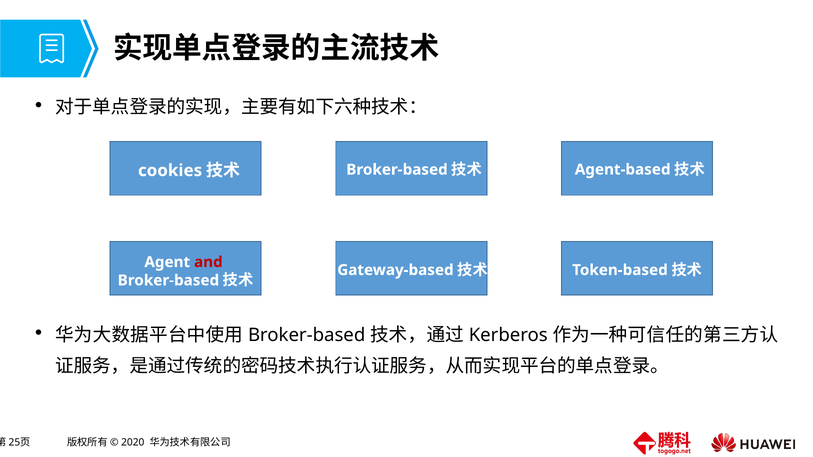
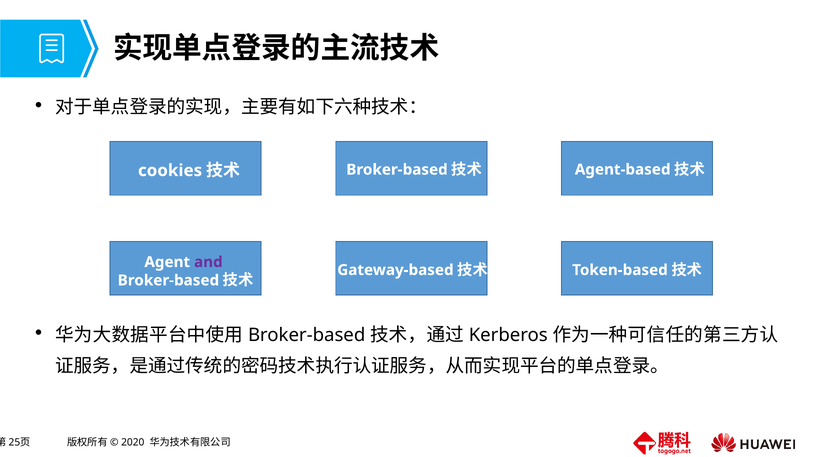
and colour: red -> purple
